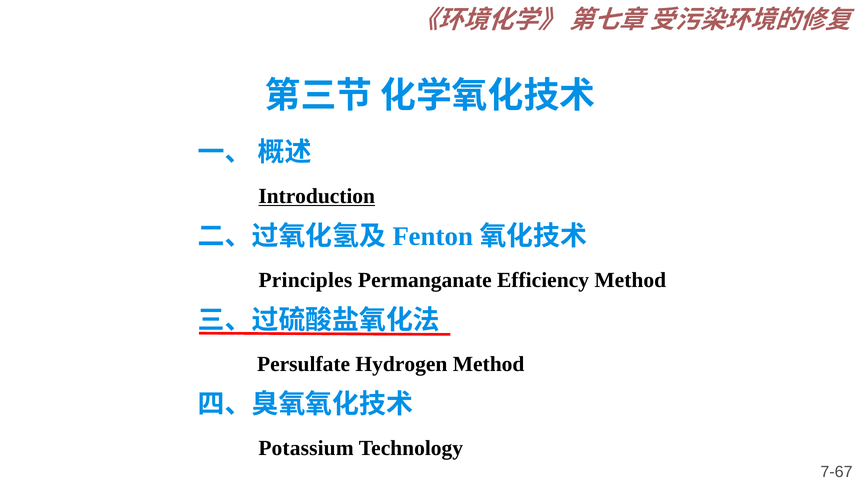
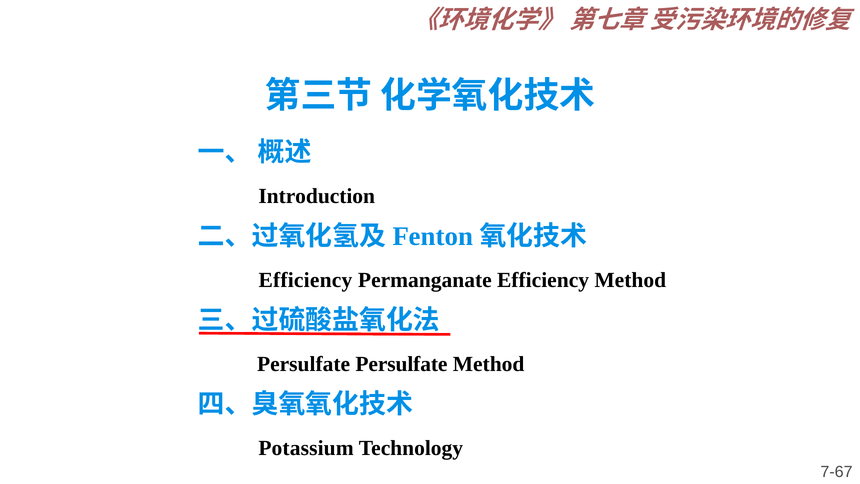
Introduction underline: present -> none
Principles at (305, 280): Principles -> Efficiency
Persulfate Hydrogen: Hydrogen -> Persulfate
